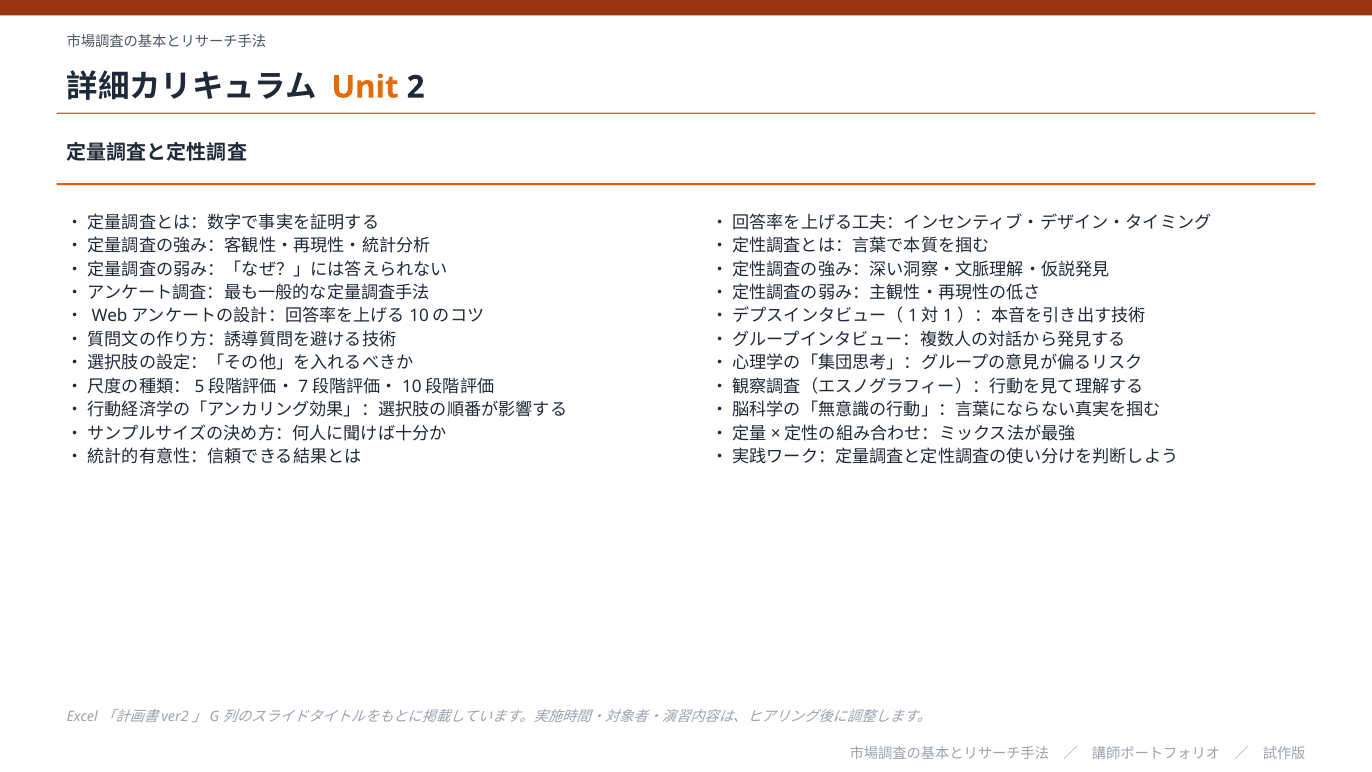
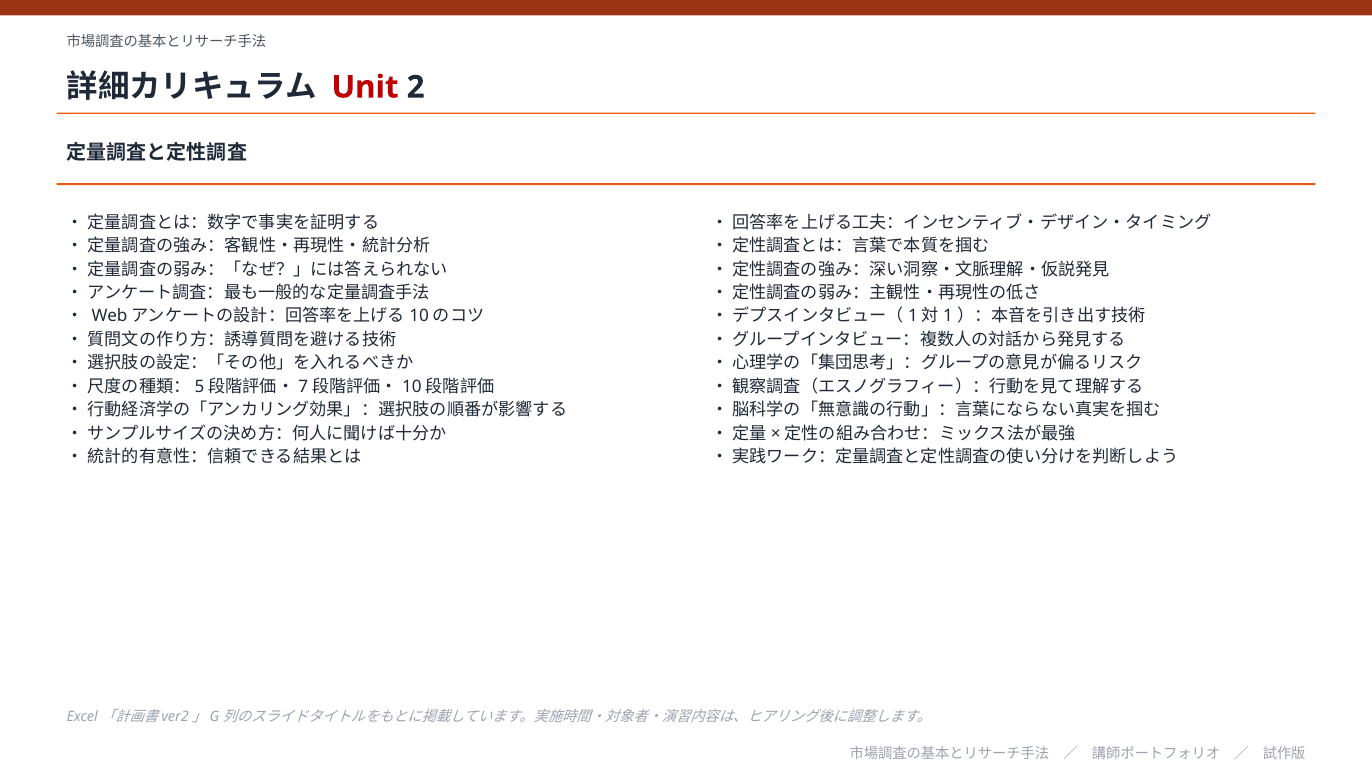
Unit colour: orange -> red
